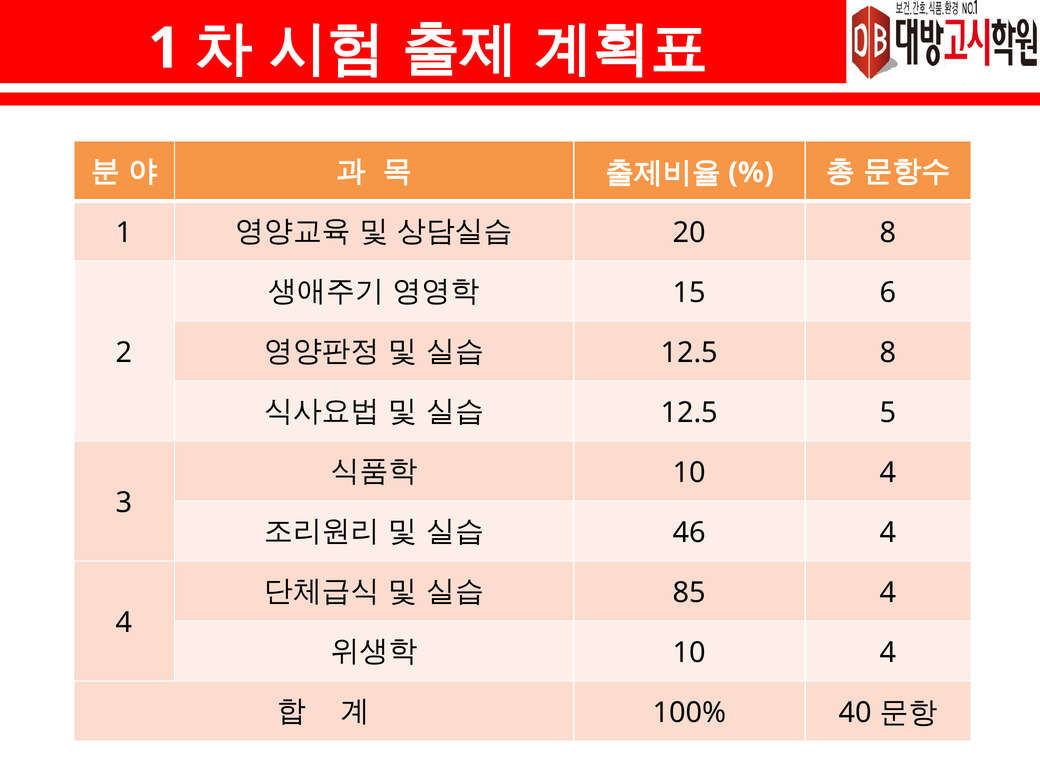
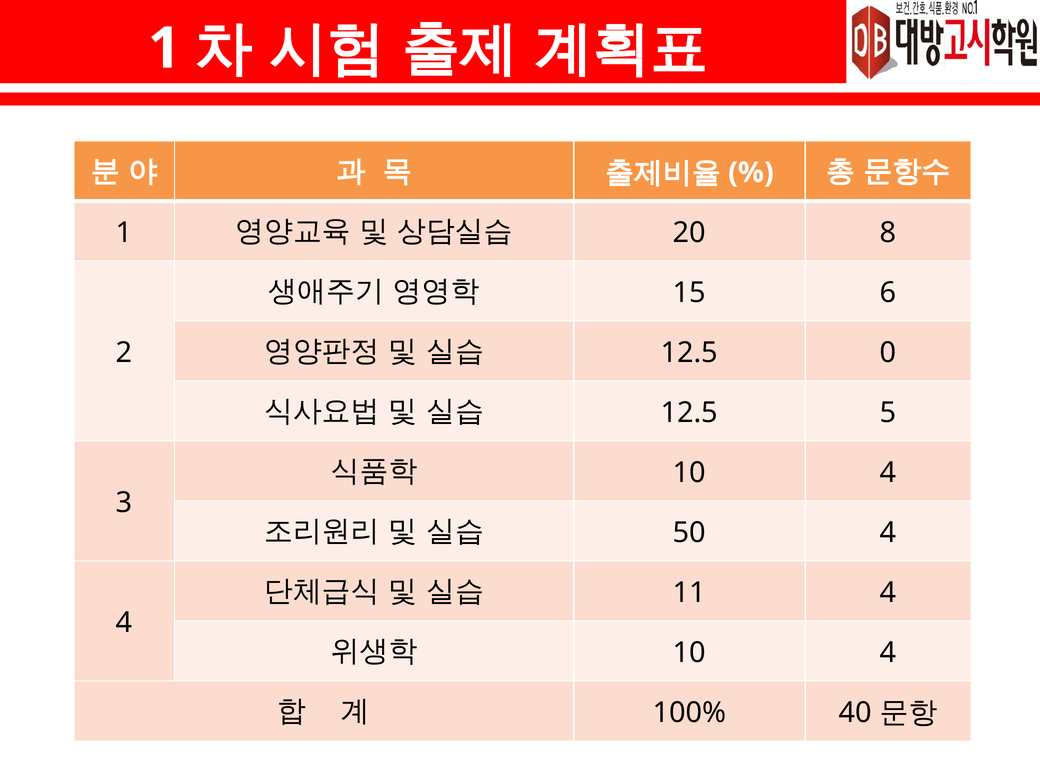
12.5 8: 8 -> 0
46: 46 -> 50
85: 85 -> 11
